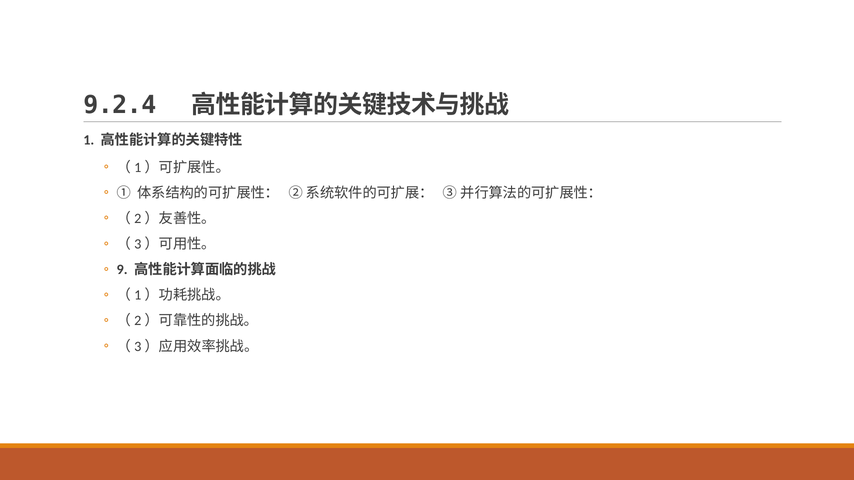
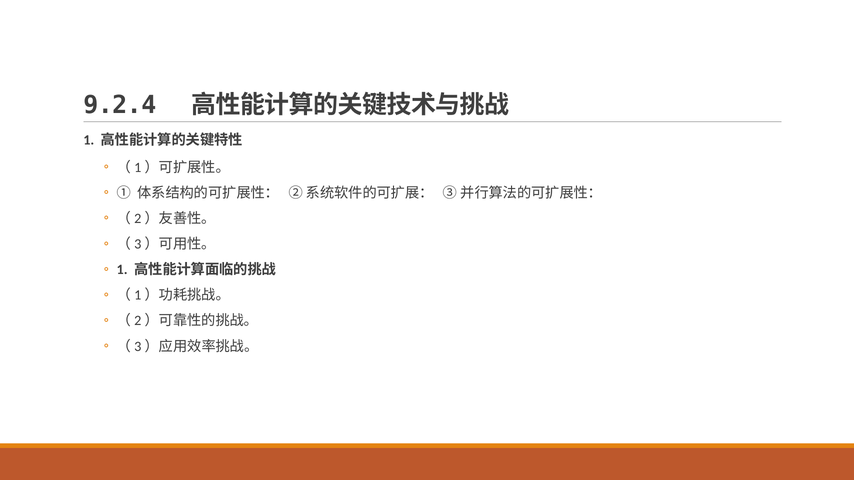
9 at (122, 270): 9 -> 1
